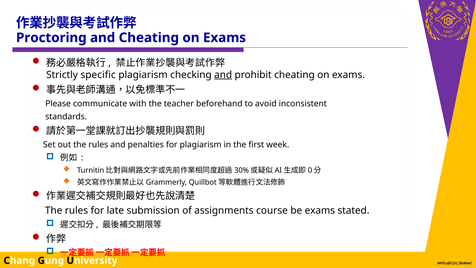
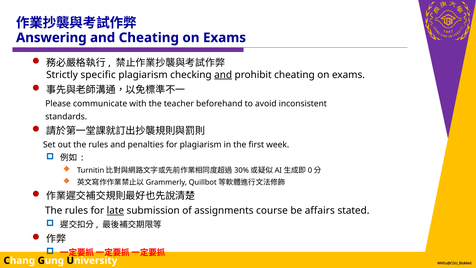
Proctoring: Proctoring -> Answering
late underline: none -> present
be exams: exams -> affairs
